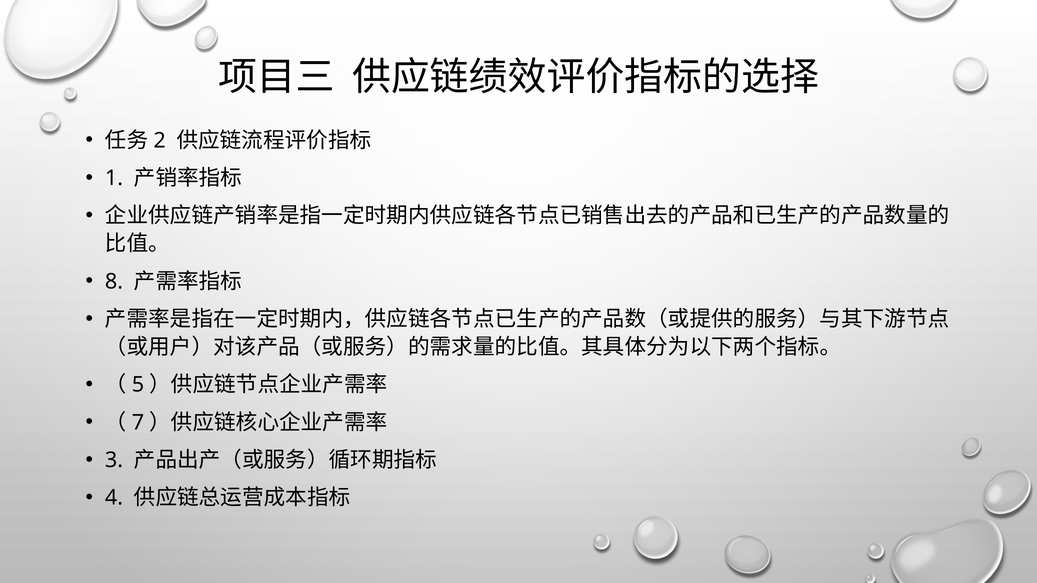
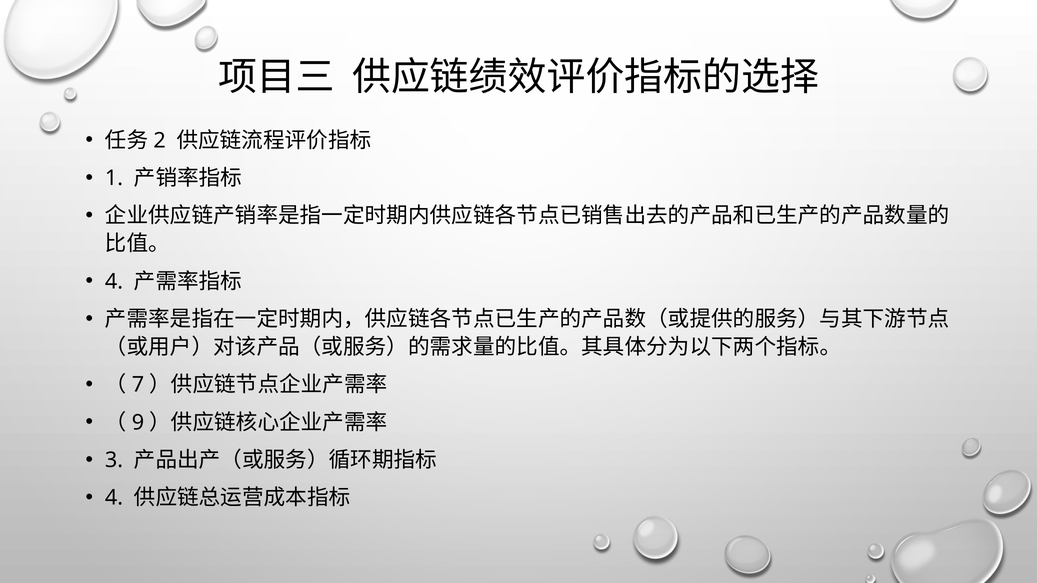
8 at (114, 282): 8 -> 4
5: 5 -> 7
7: 7 -> 9
